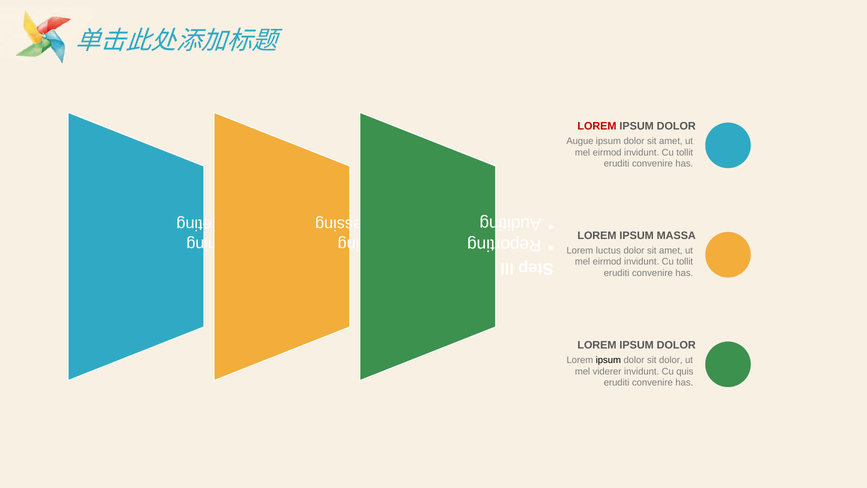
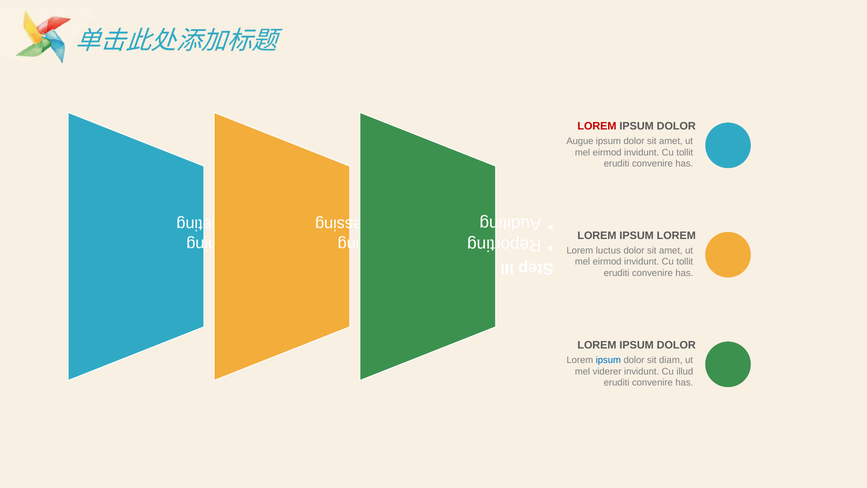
IPSUM MASSA: MASSA -> LOREM
ipsum at (608, 360) colour: black -> blue
sit dolor: dolor -> diam
quis: quis -> illud
